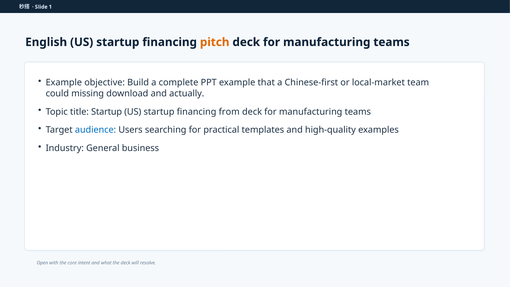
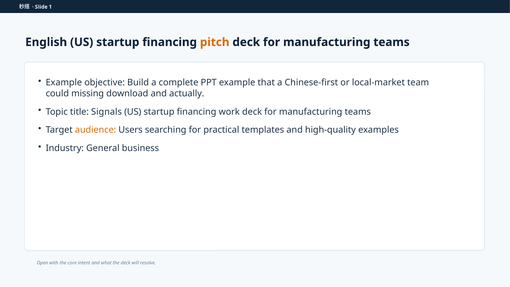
title Startup: Startup -> Signals
from: from -> work
audience colour: blue -> orange
